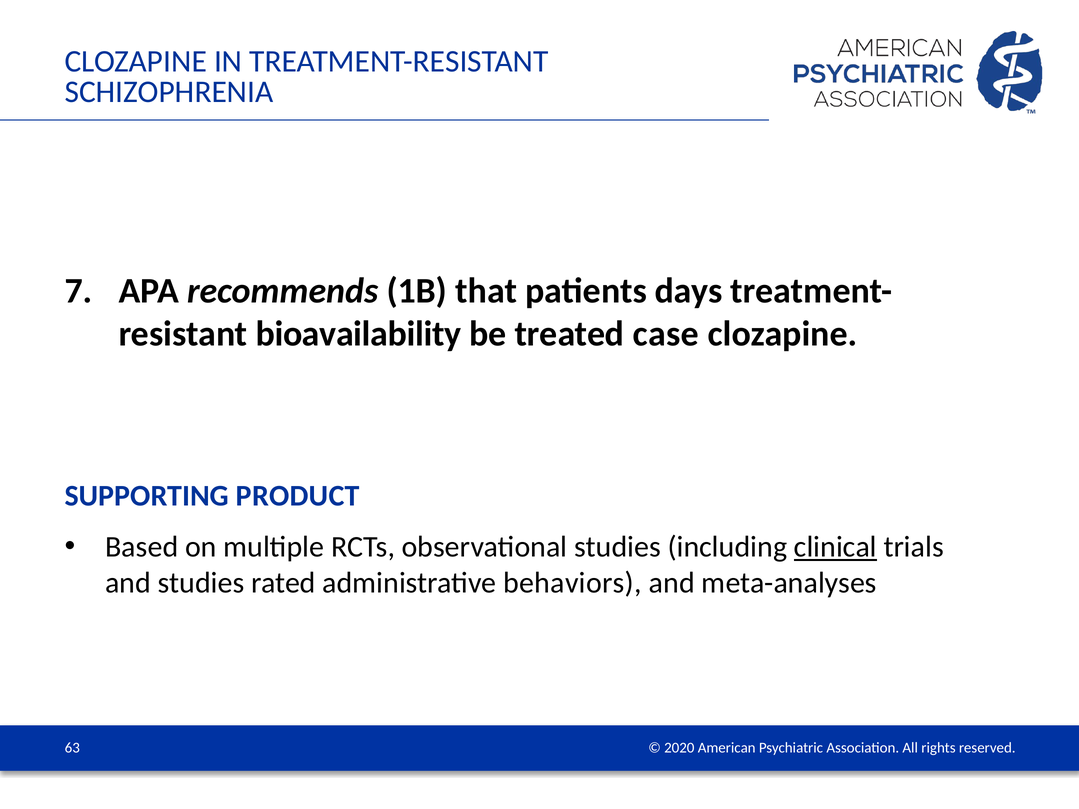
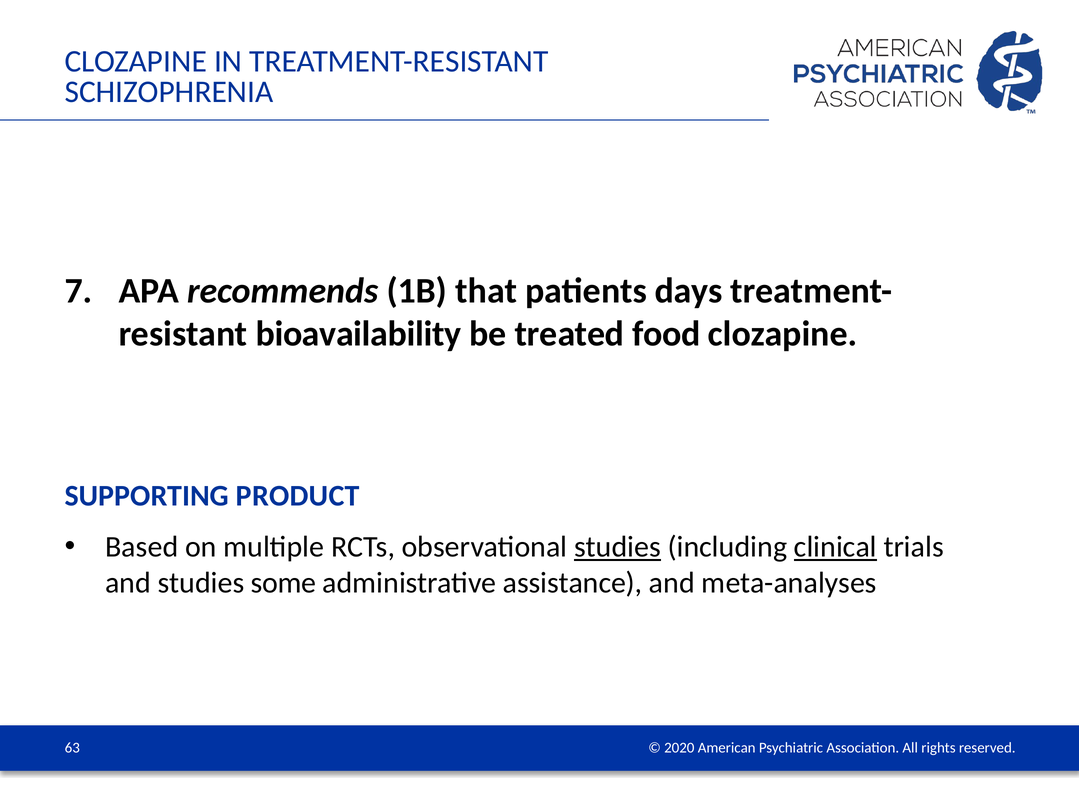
case: case -> food
studies at (617, 547) underline: none -> present
rated: rated -> some
behaviors: behaviors -> assistance
